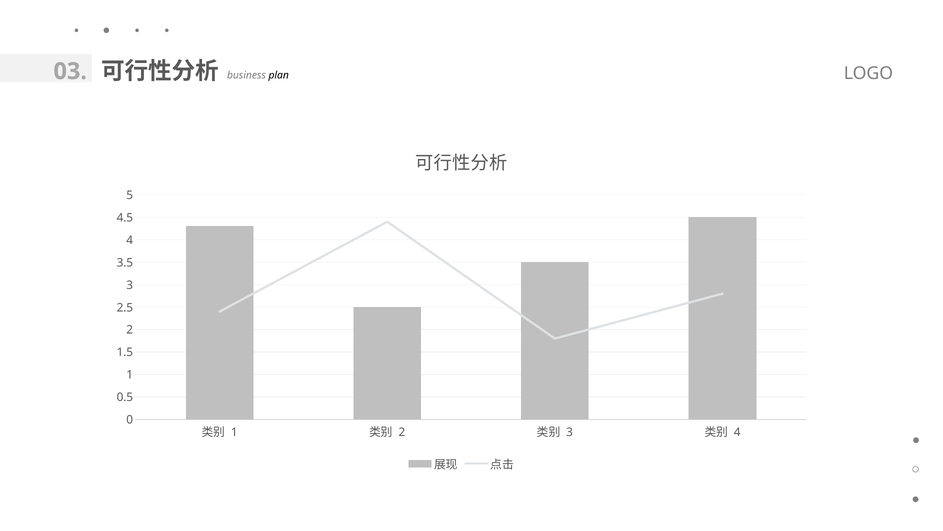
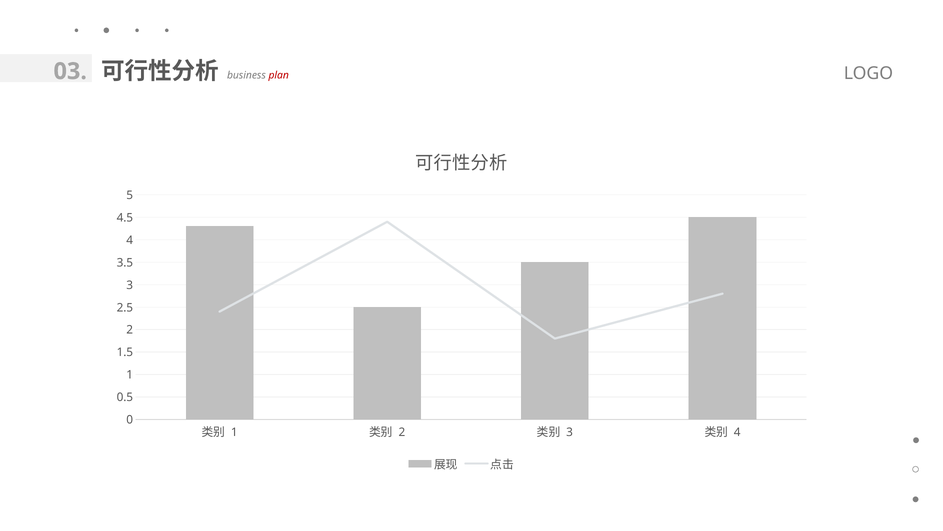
plan colour: black -> red
